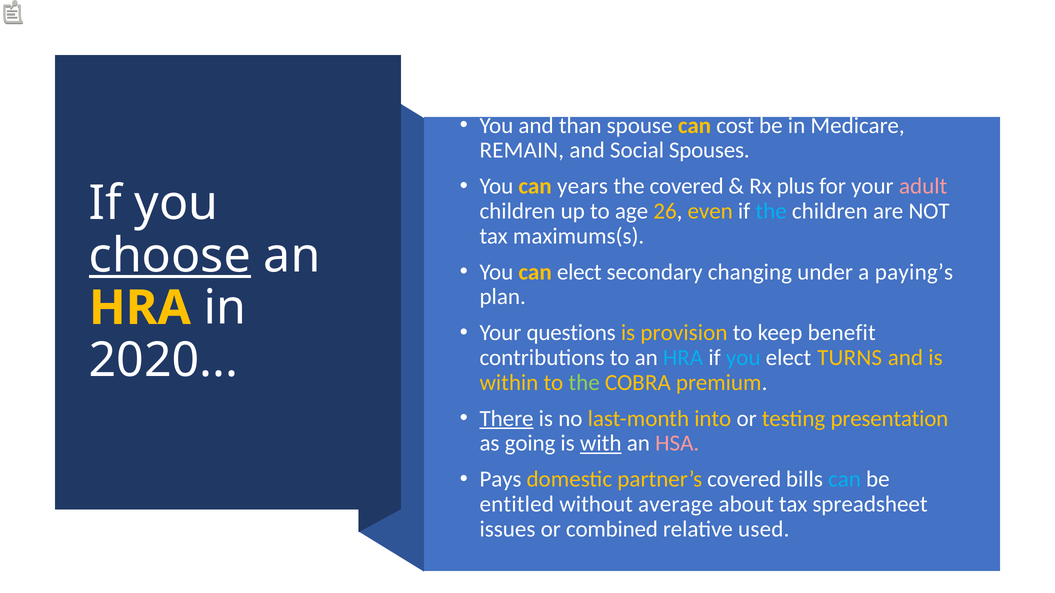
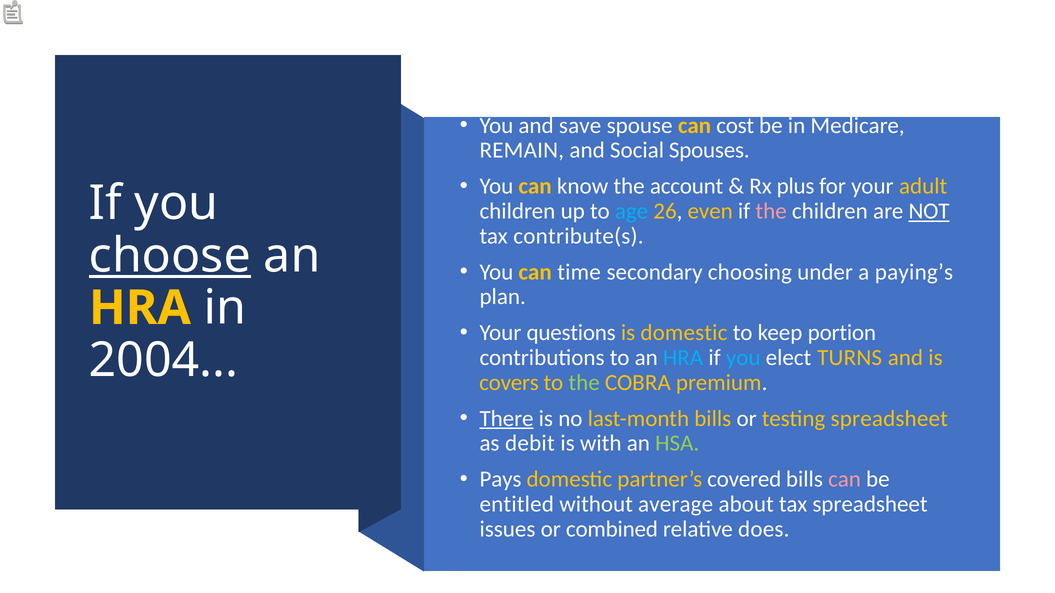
than: than -> save
years: years -> know
the covered: covered -> account
adult colour: pink -> yellow
age colour: white -> light blue
the at (771, 211) colour: light blue -> pink
NOT underline: none -> present
maximums(s: maximums(s -> contribute(s
can elect: elect -> time
changing: changing -> choosing
is provision: provision -> domestic
benefit: benefit -> portion
2020: 2020 -> 2004
within: within -> covers
last-month into: into -> bills
testing presentation: presentation -> spreadsheet
going: going -> debit
with underline: present -> none
HSA colour: pink -> light green
can at (845, 480) colour: light blue -> pink
used: used -> does
